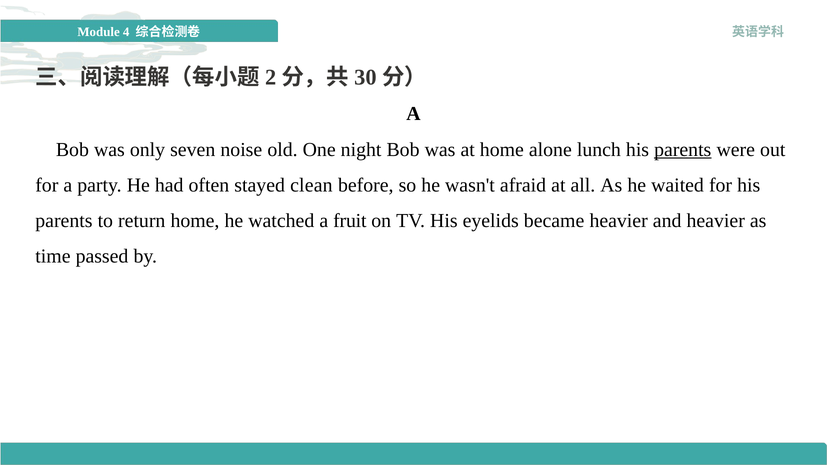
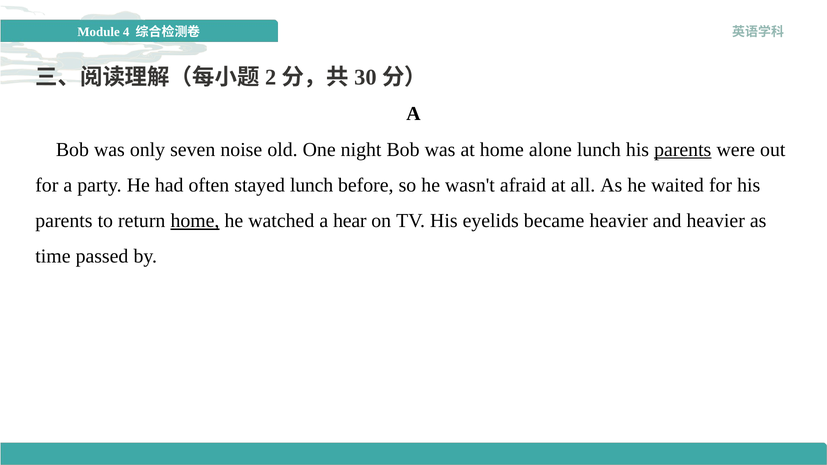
stayed clean: clean -> lunch
home at (195, 221) underline: none -> present
fruit: fruit -> hear
